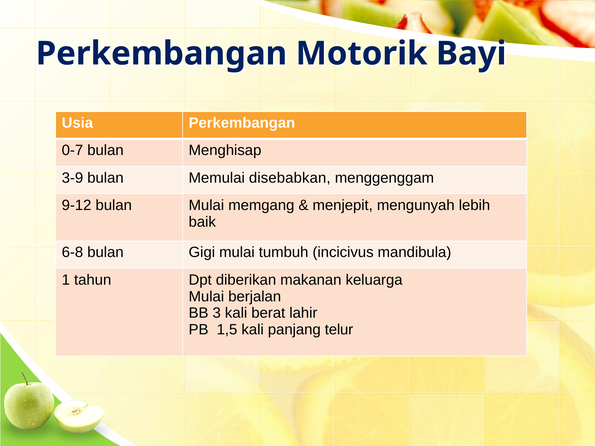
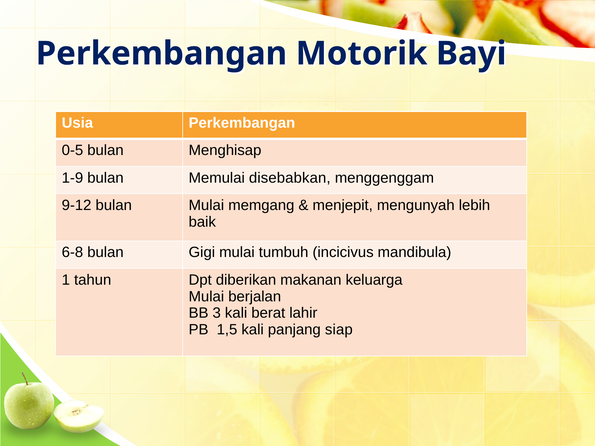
0-7: 0-7 -> 0-5
3-9: 3-9 -> 1-9
telur: telur -> siap
